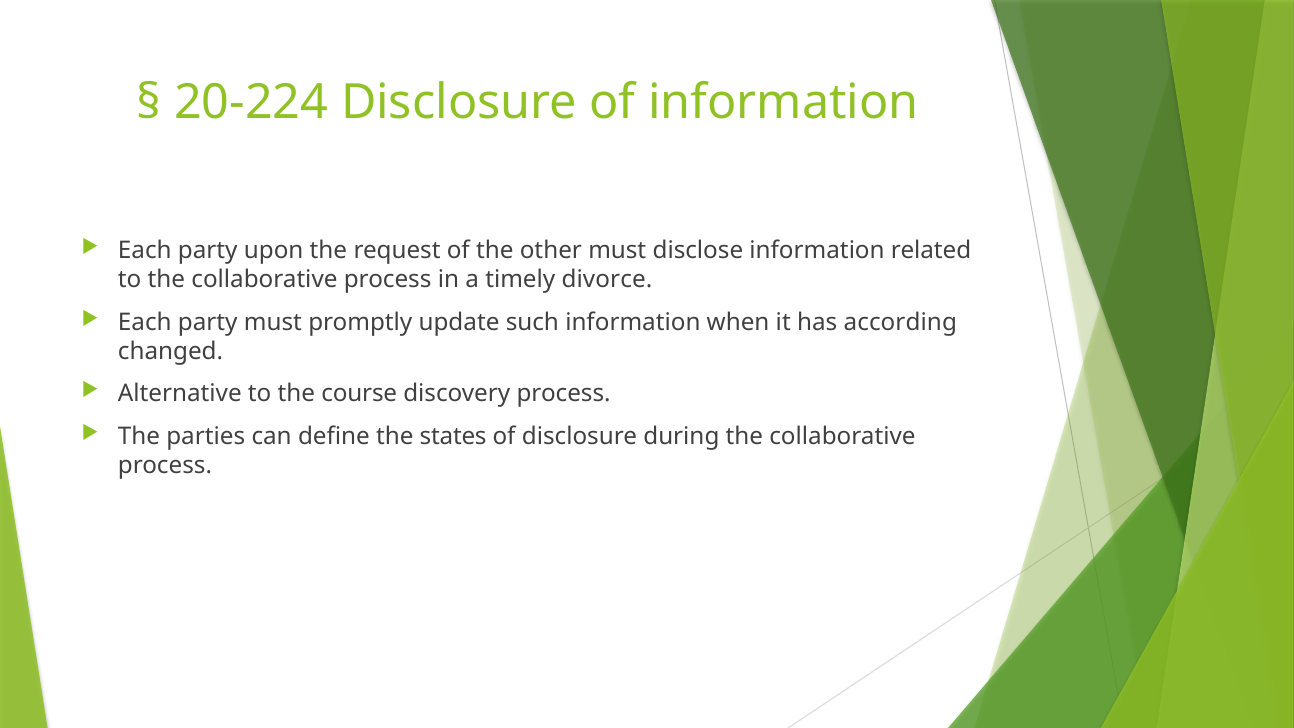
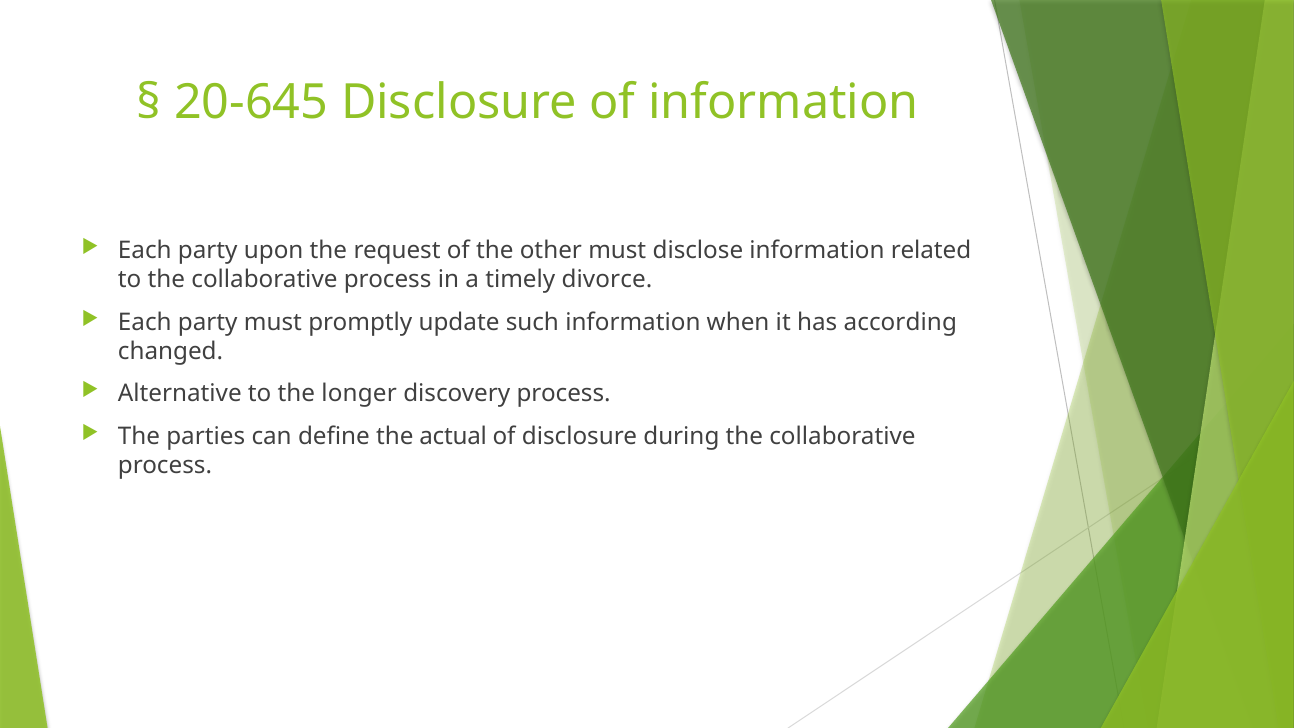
20-224: 20-224 -> 20-645
course: course -> longer
states: states -> actual
